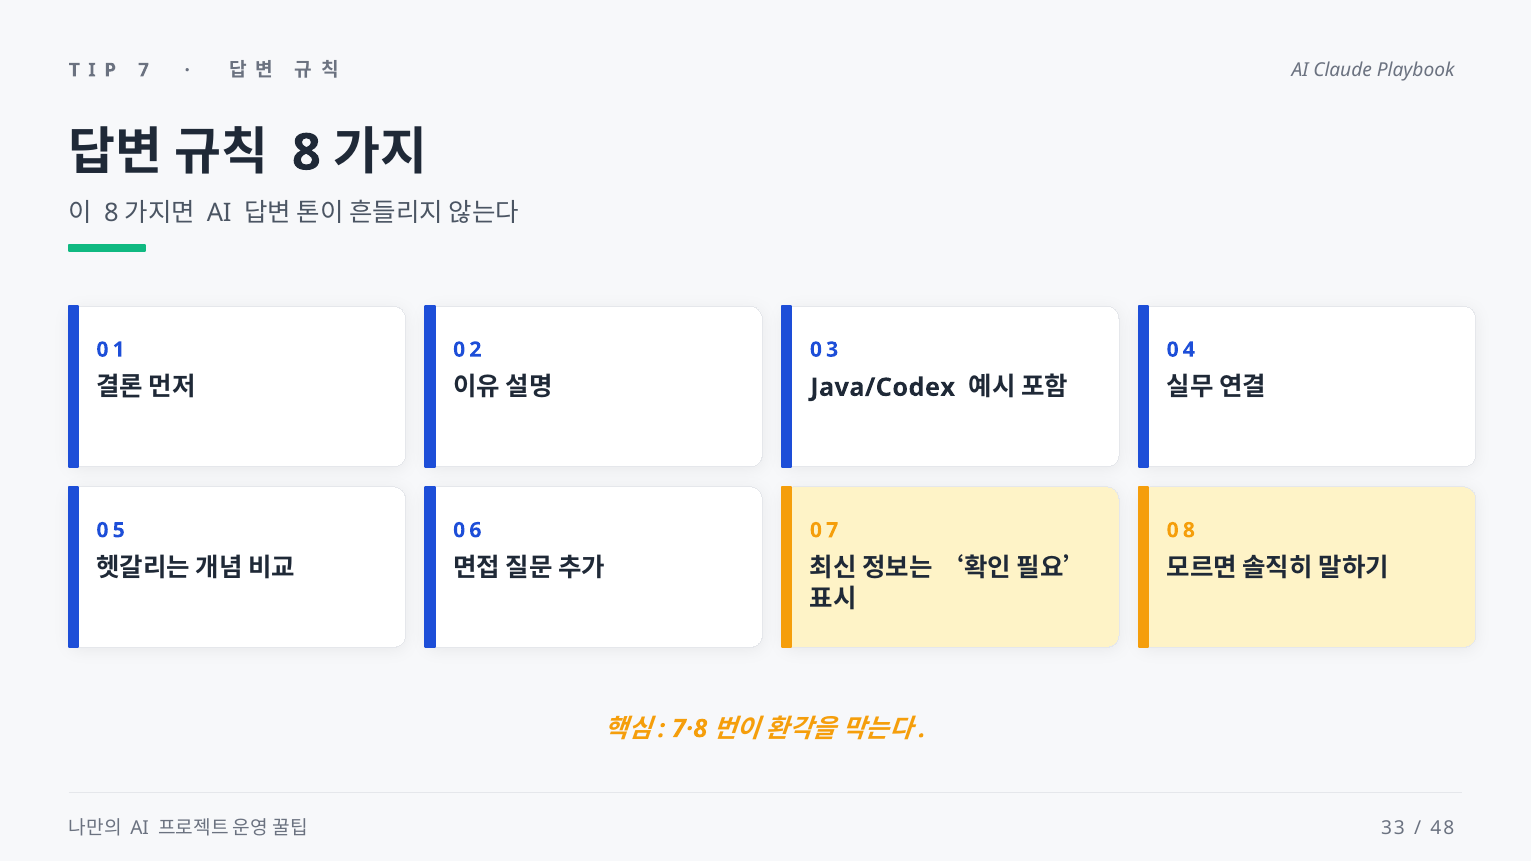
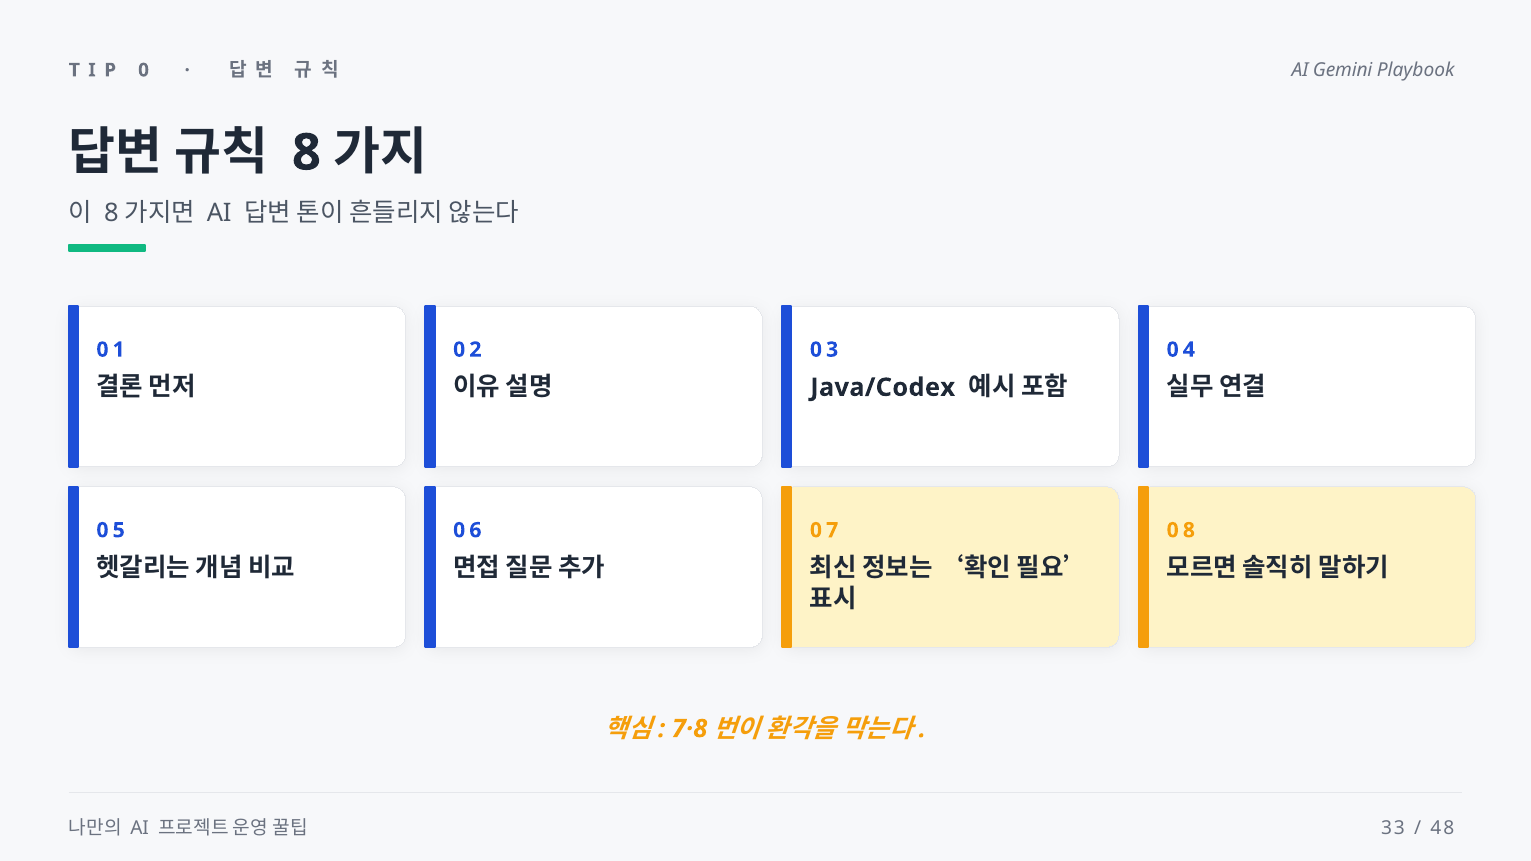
7: 7 -> 0
Claude: Claude -> Gemini
